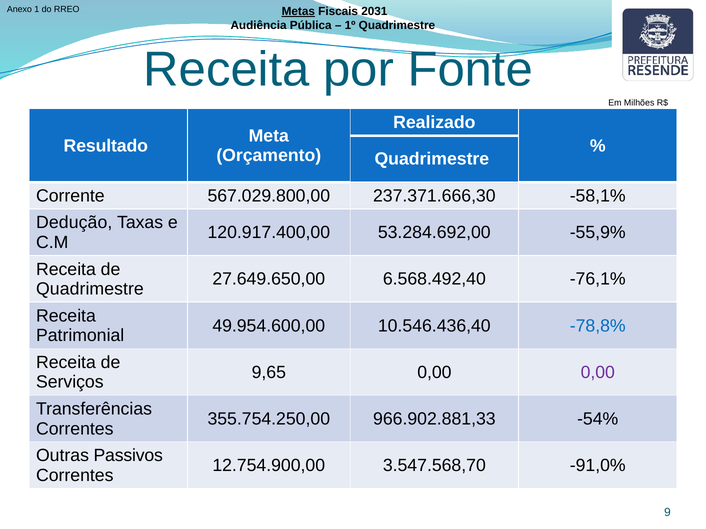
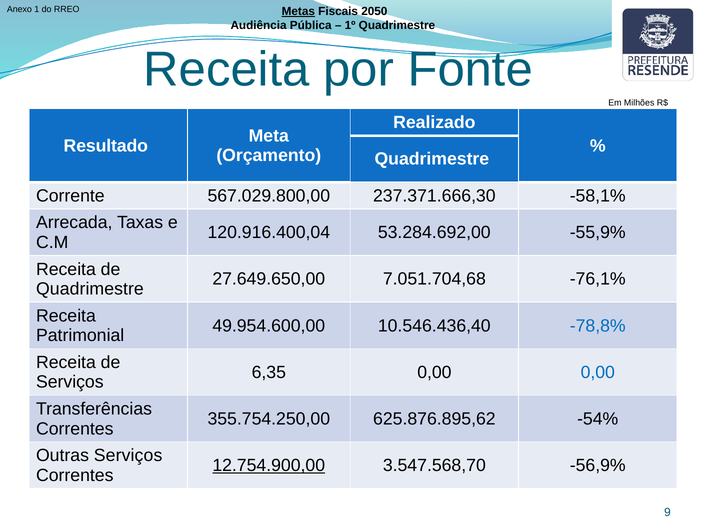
2031: 2031 -> 2050
Dedução: Dedução -> Arrecada
120.917.400,00: 120.917.400,00 -> 120.916.400,04
6.568.492,40: 6.568.492,40 -> 7.051.704,68
9,65: 9,65 -> 6,35
0,00 at (598, 373) colour: purple -> blue
966.902.881,33: 966.902.881,33 -> 625.876.895,62
Outras Passivos: Passivos -> Serviços
12.754.900,00 underline: none -> present
-91,0%: -91,0% -> -56,9%
